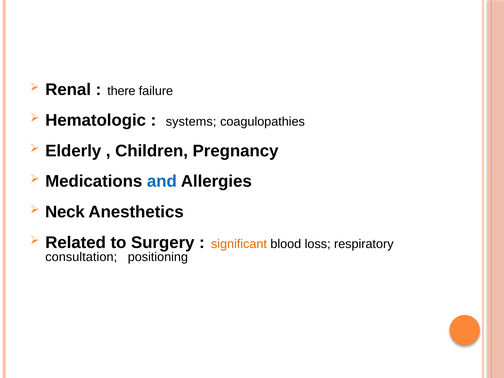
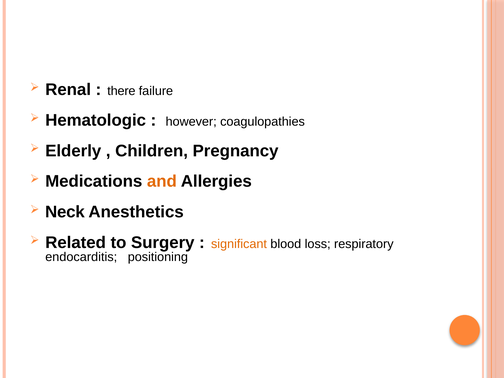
systems: systems -> however
and colour: blue -> orange
consultation: consultation -> endocarditis
